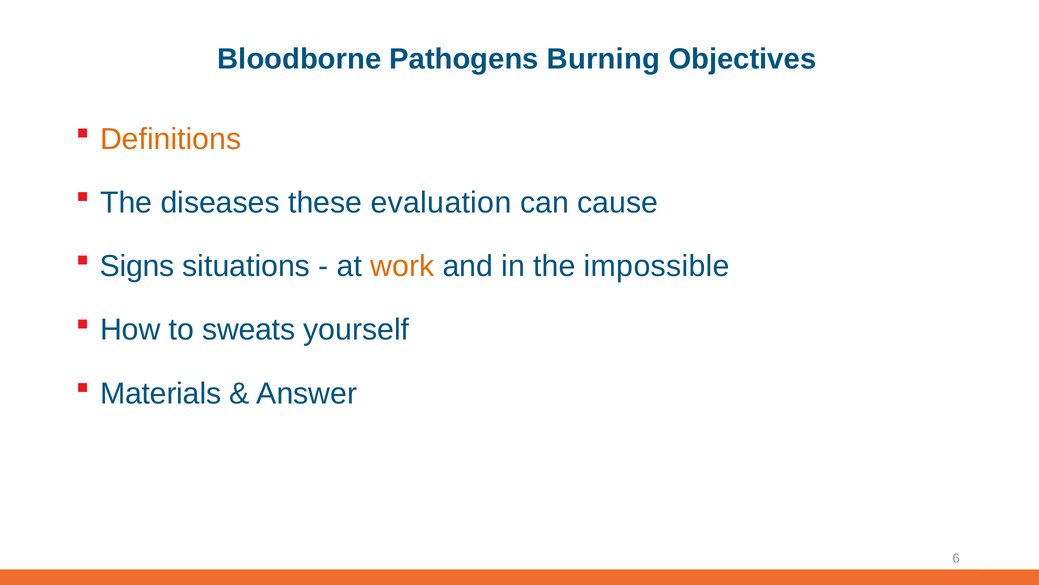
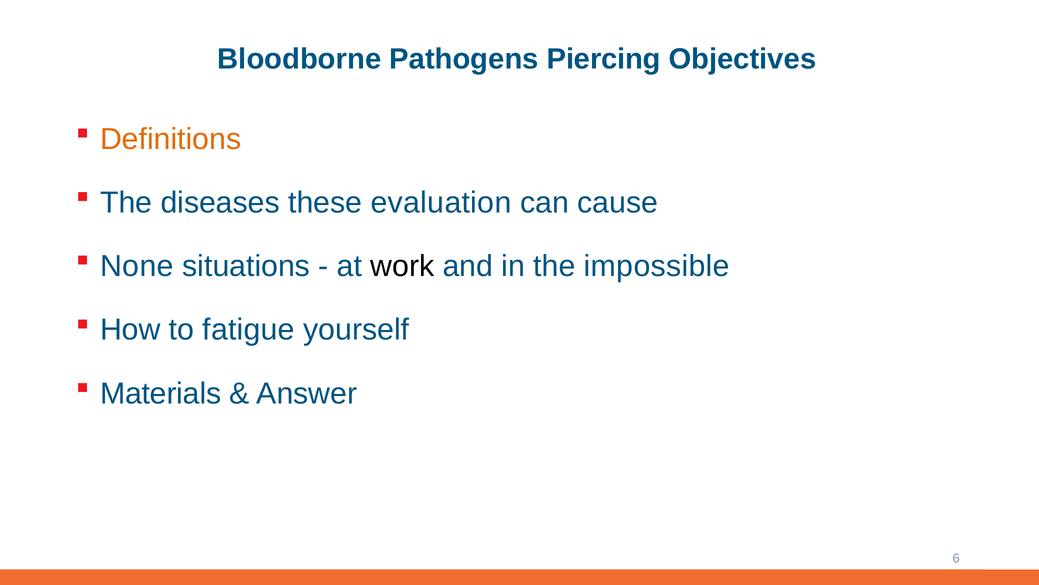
Burning: Burning -> Piercing
Signs: Signs -> None
work colour: orange -> black
sweats: sweats -> fatigue
